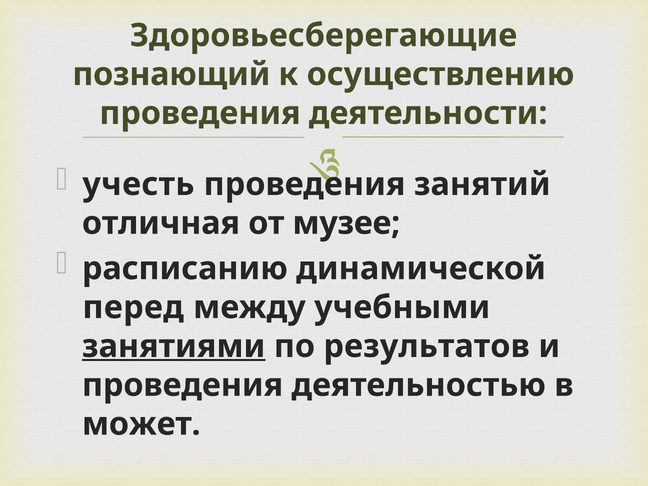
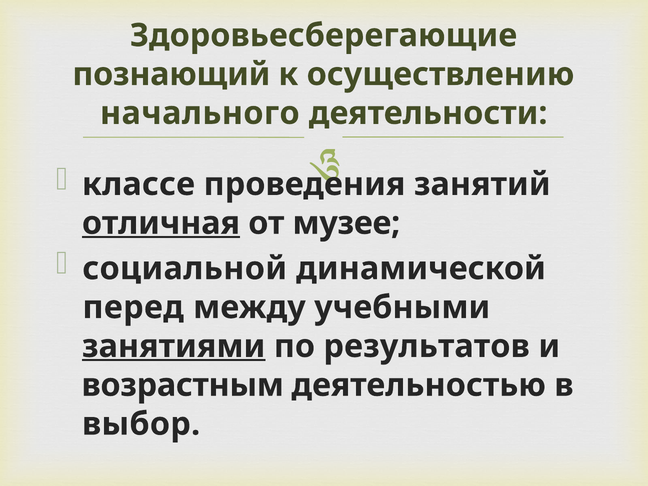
проведения at (200, 113): проведения -> начального
учесть: учесть -> классе
отличная underline: none -> present
расписанию: расписанию -> социальной
проведения at (183, 385): проведения -> возрастным
может: может -> выбор
